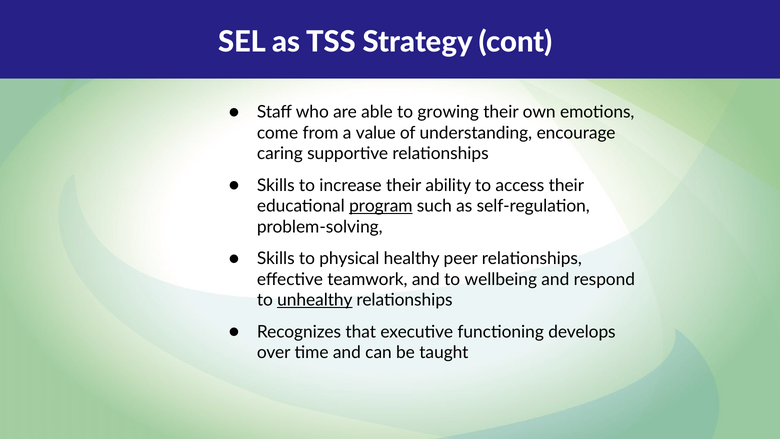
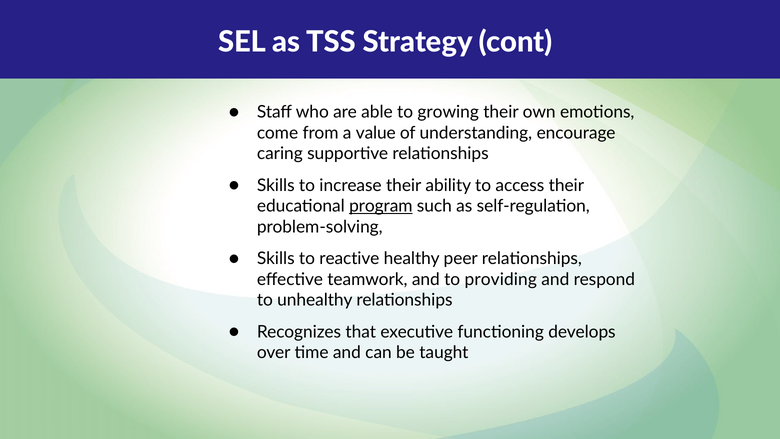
physical: physical -> reactive
wellbeing: wellbeing -> providing
unhealthy underline: present -> none
